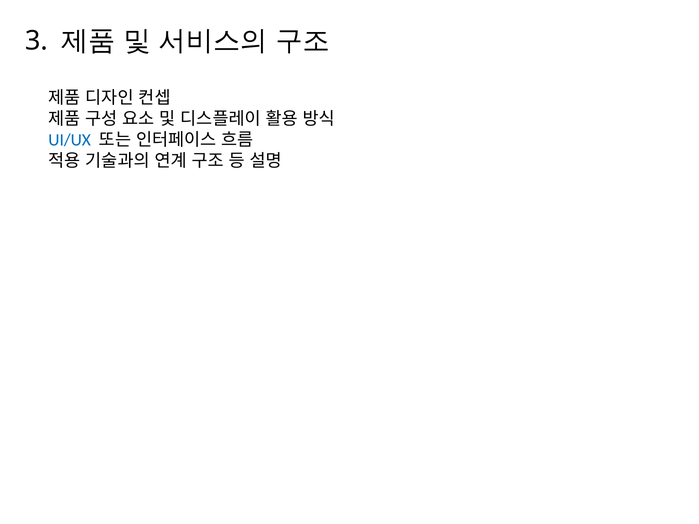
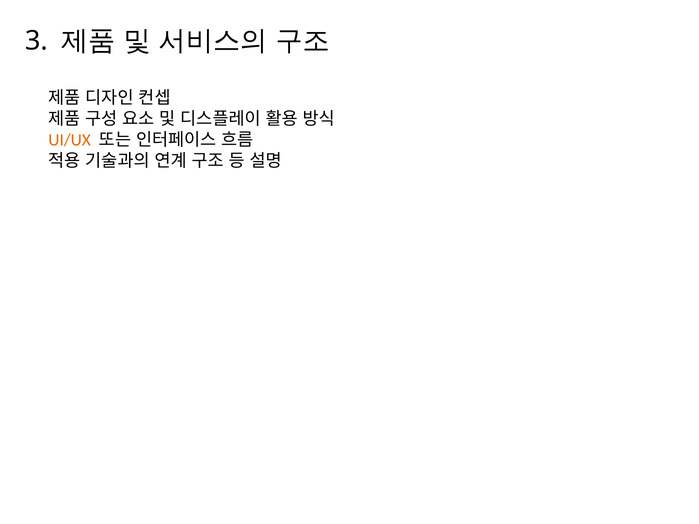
UI/UX colour: blue -> orange
